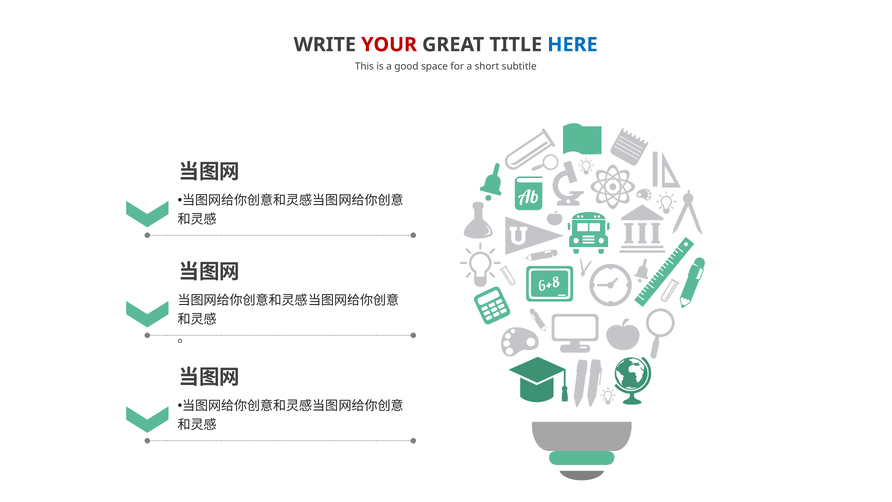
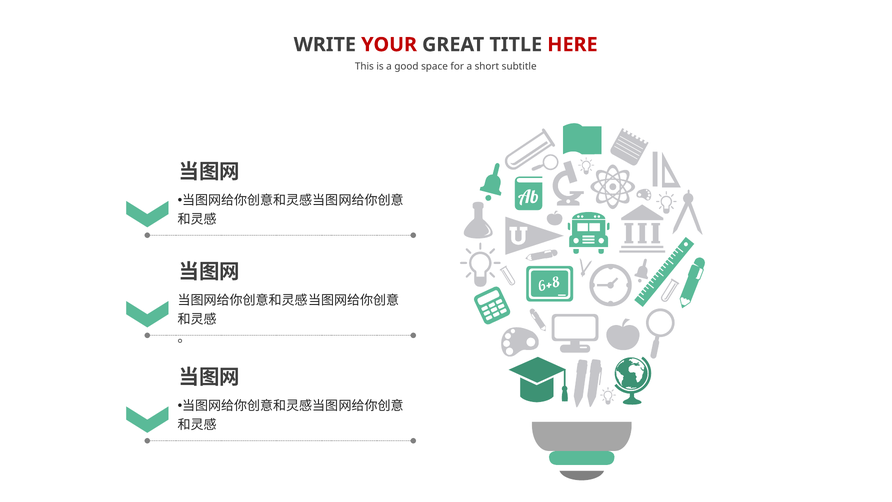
HERE colour: blue -> red
